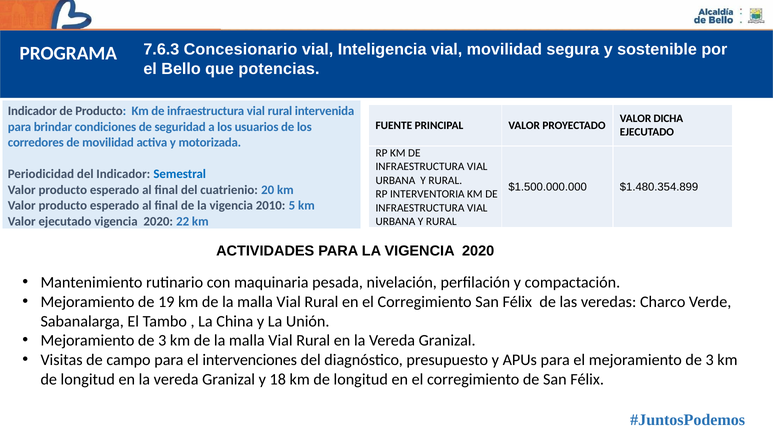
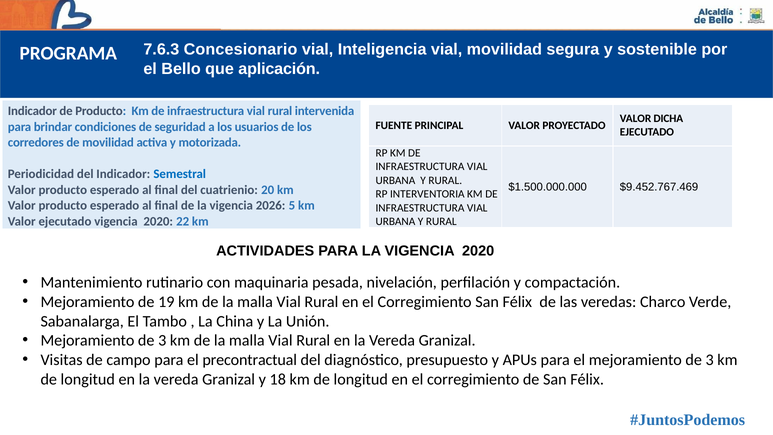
potencias: potencias -> aplicación
$1.480.354.899: $1.480.354.899 -> $9.452.767.469
2010: 2010 -> 2026
intervenciones: intervenciones -> precontractual
